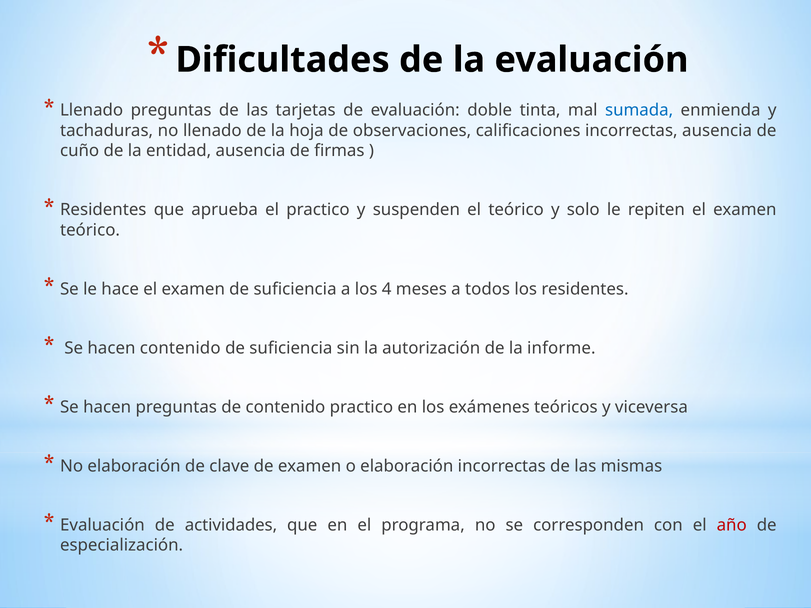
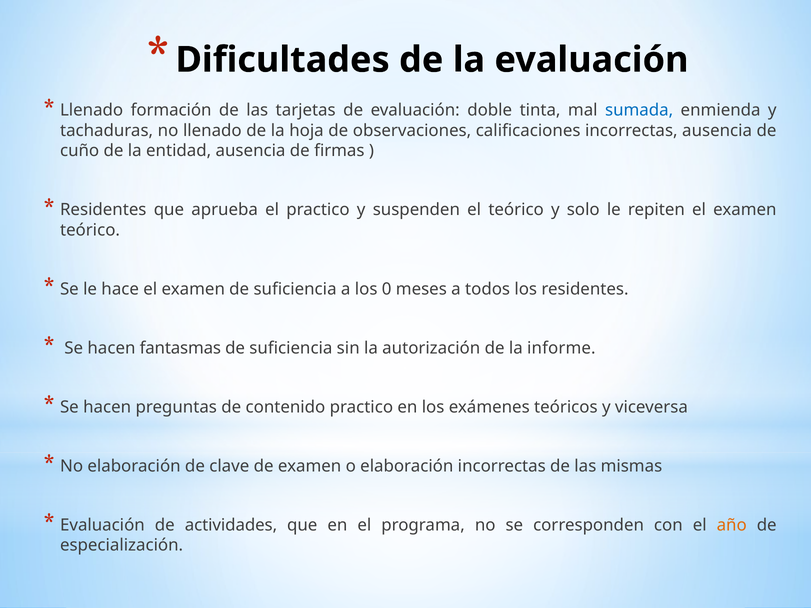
Llenado preguntas: preguntas -> formación
4: 4 -> 0
hacen contenido: contenido -> fantasmas
año colour: red -> orange
